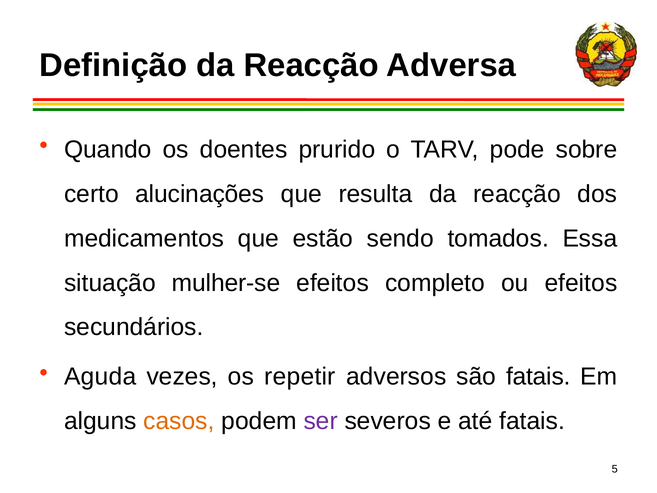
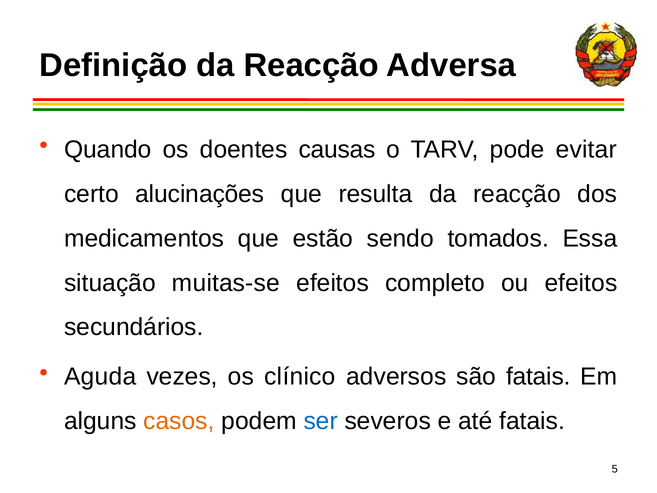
prurido: prurido -> causas
sobre: sobre -> evitar
mulher-se: mulher-se -> muitas-se
repetir: repetir -> clínico
ser colour: purple -> blue
